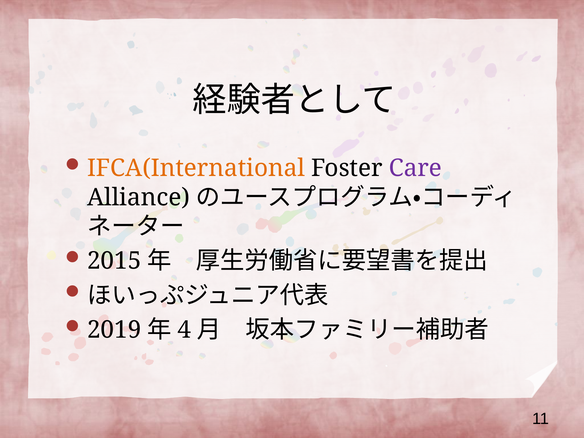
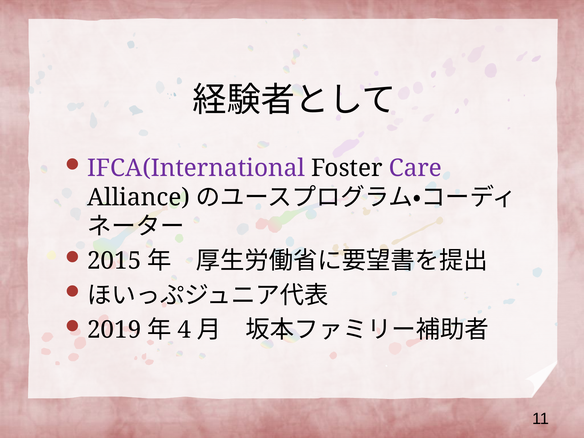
IFCA(International colour: orange -> purple
